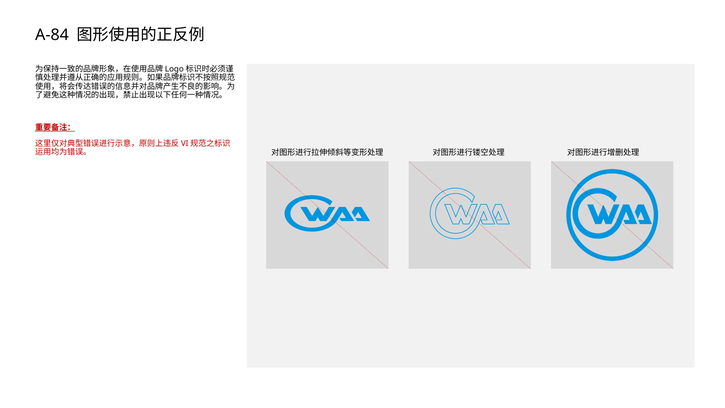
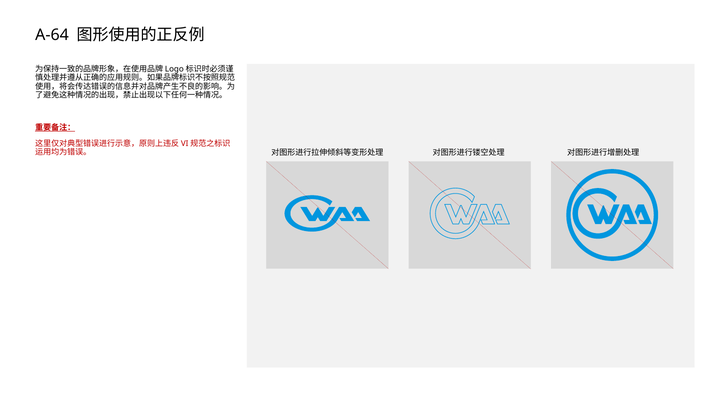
A-84: A-84 -> A-64
